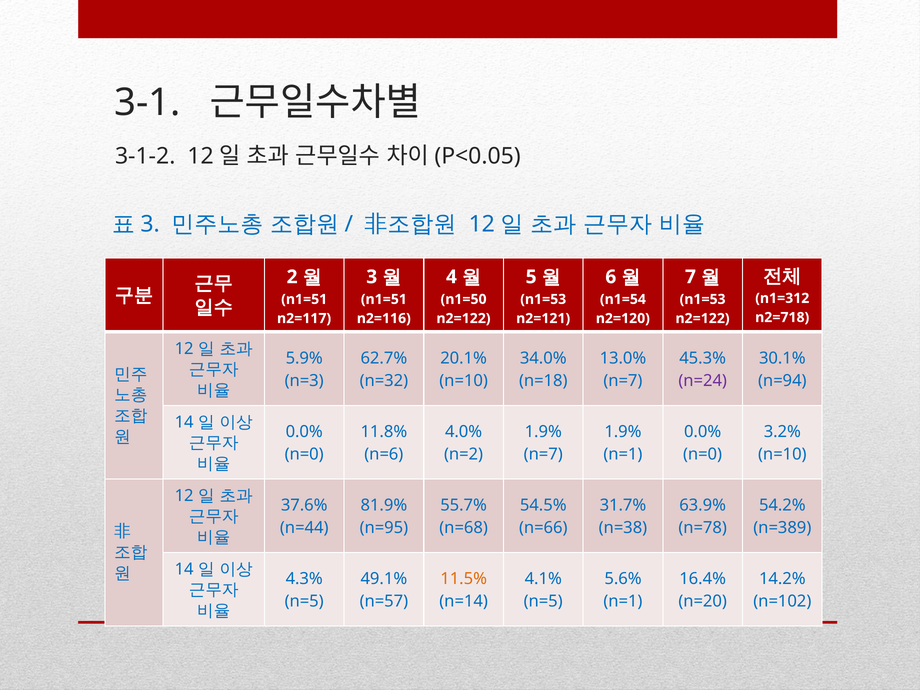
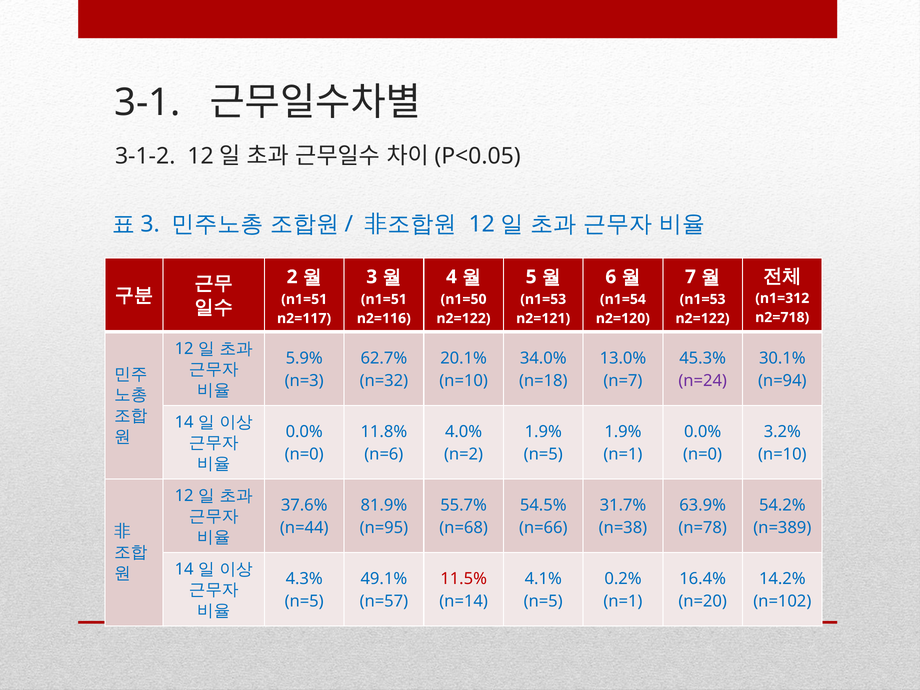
n=7 at (543, 454): n=7 -> n=5
11.5% colour: orange -> red
5.6%: 5.6% -> 0.2%
